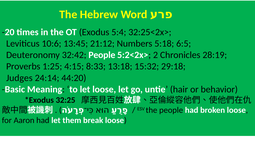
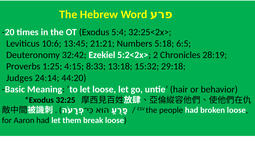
21:12: 21:12 -> 21:21
32:42 People: People -> Ezekiel
